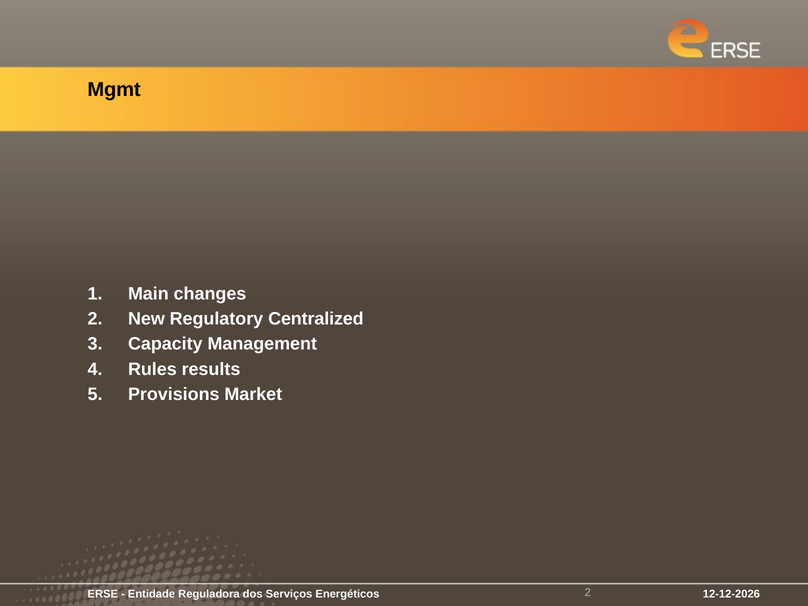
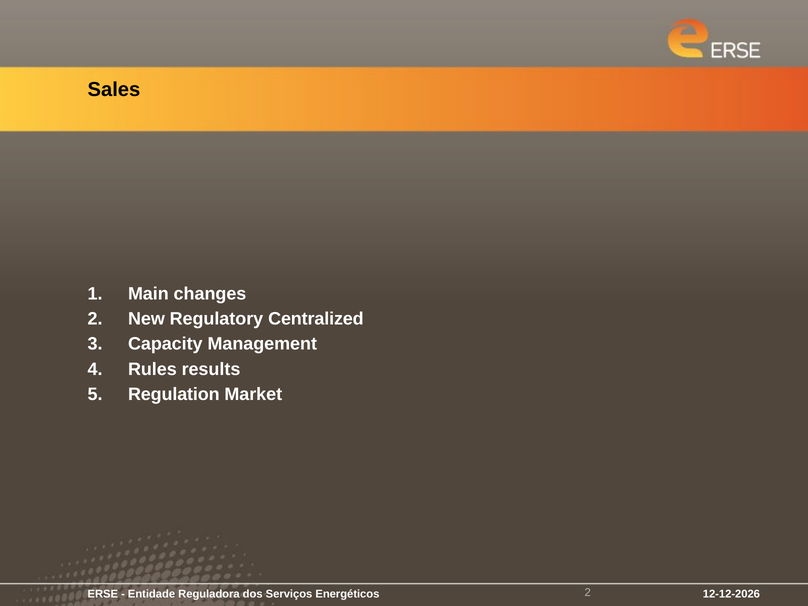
Mgmt: Mgmt -> Sales
Provisions: Provisions -> Regulation
